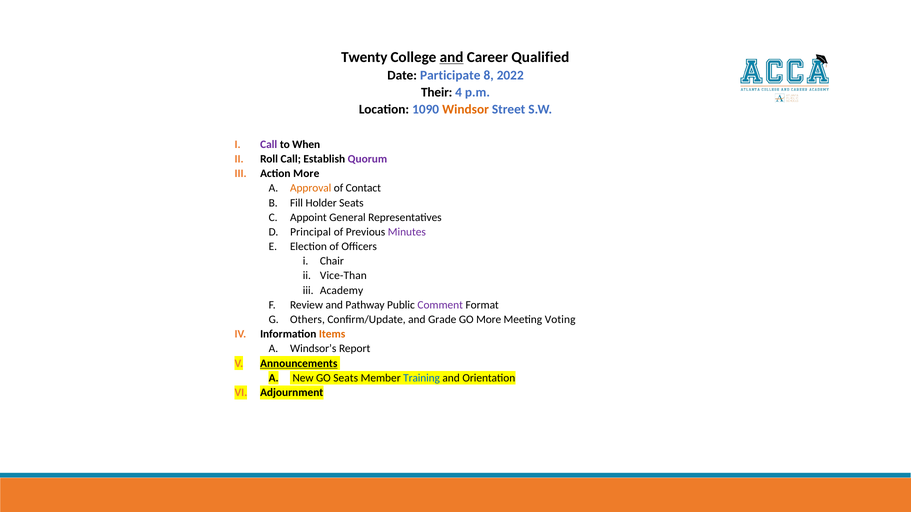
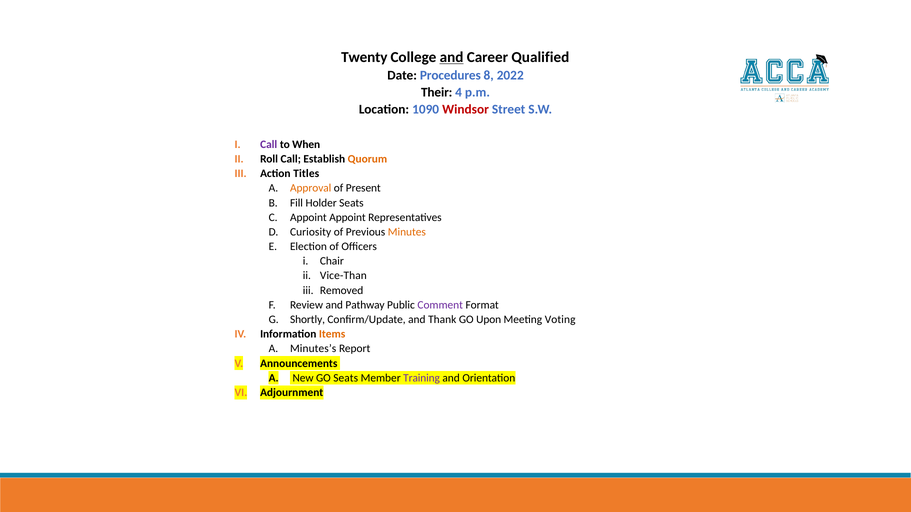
Participate: Participate -> Procedures
Windsor colour: orange -> red
Quorum colour: purple -> orange
Action More: More -> Titles
Contact: Contact -> Present
Appoint General: General -> Appoint
Principal: Principal -> Curiosity
Minutes colour: purple -> orange
Academy: Academy -> Removed
Others: Others -> Shortly
Grade: Grade -> Thank
GO More: More -> Upon
Windsor’s: Windsor’s -> Minutes’s
Announcements underline: present -> none
Training colour: blue -> purple
